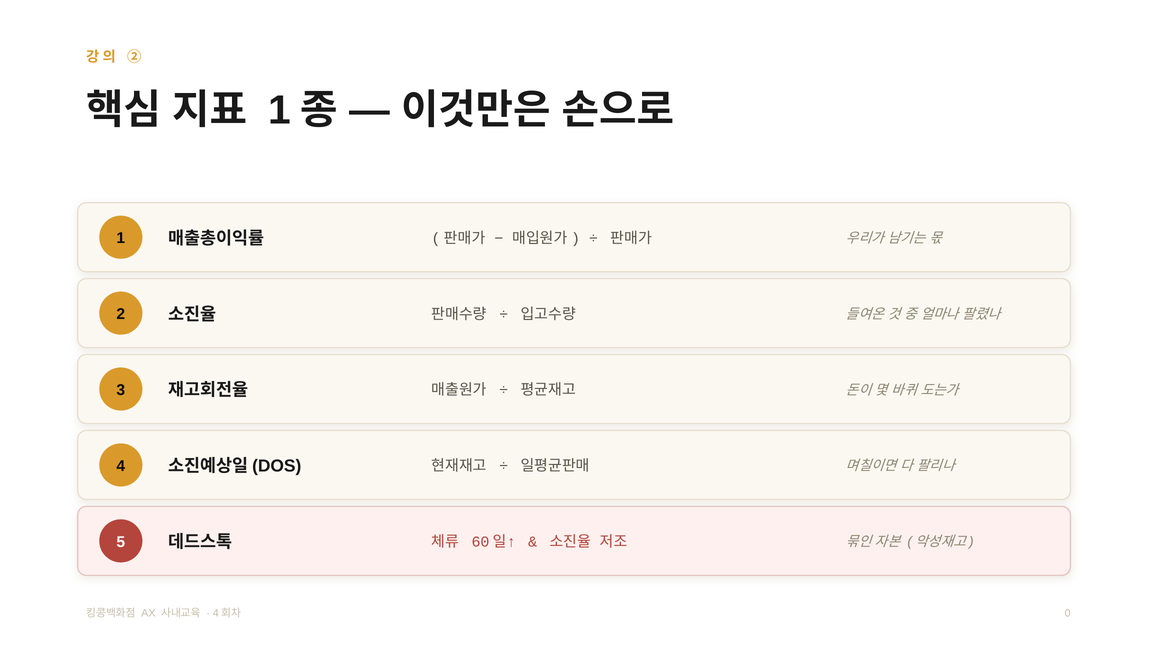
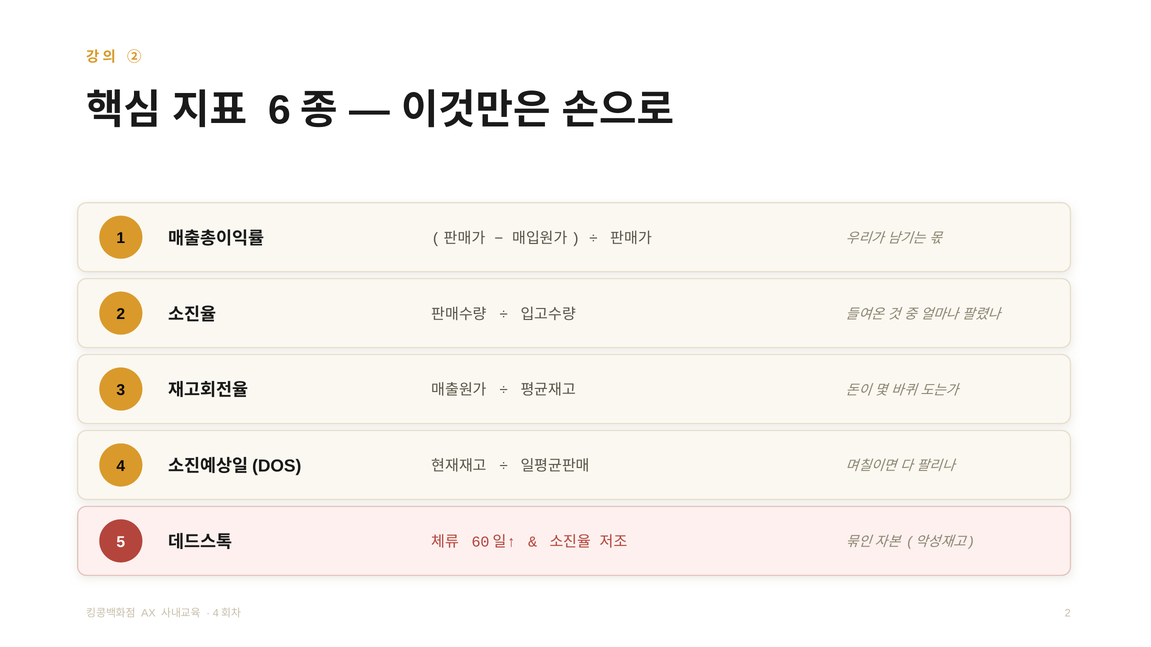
1 at (279, 110): 1 -> 6
0 at (1068, 614): 0 -> 2
